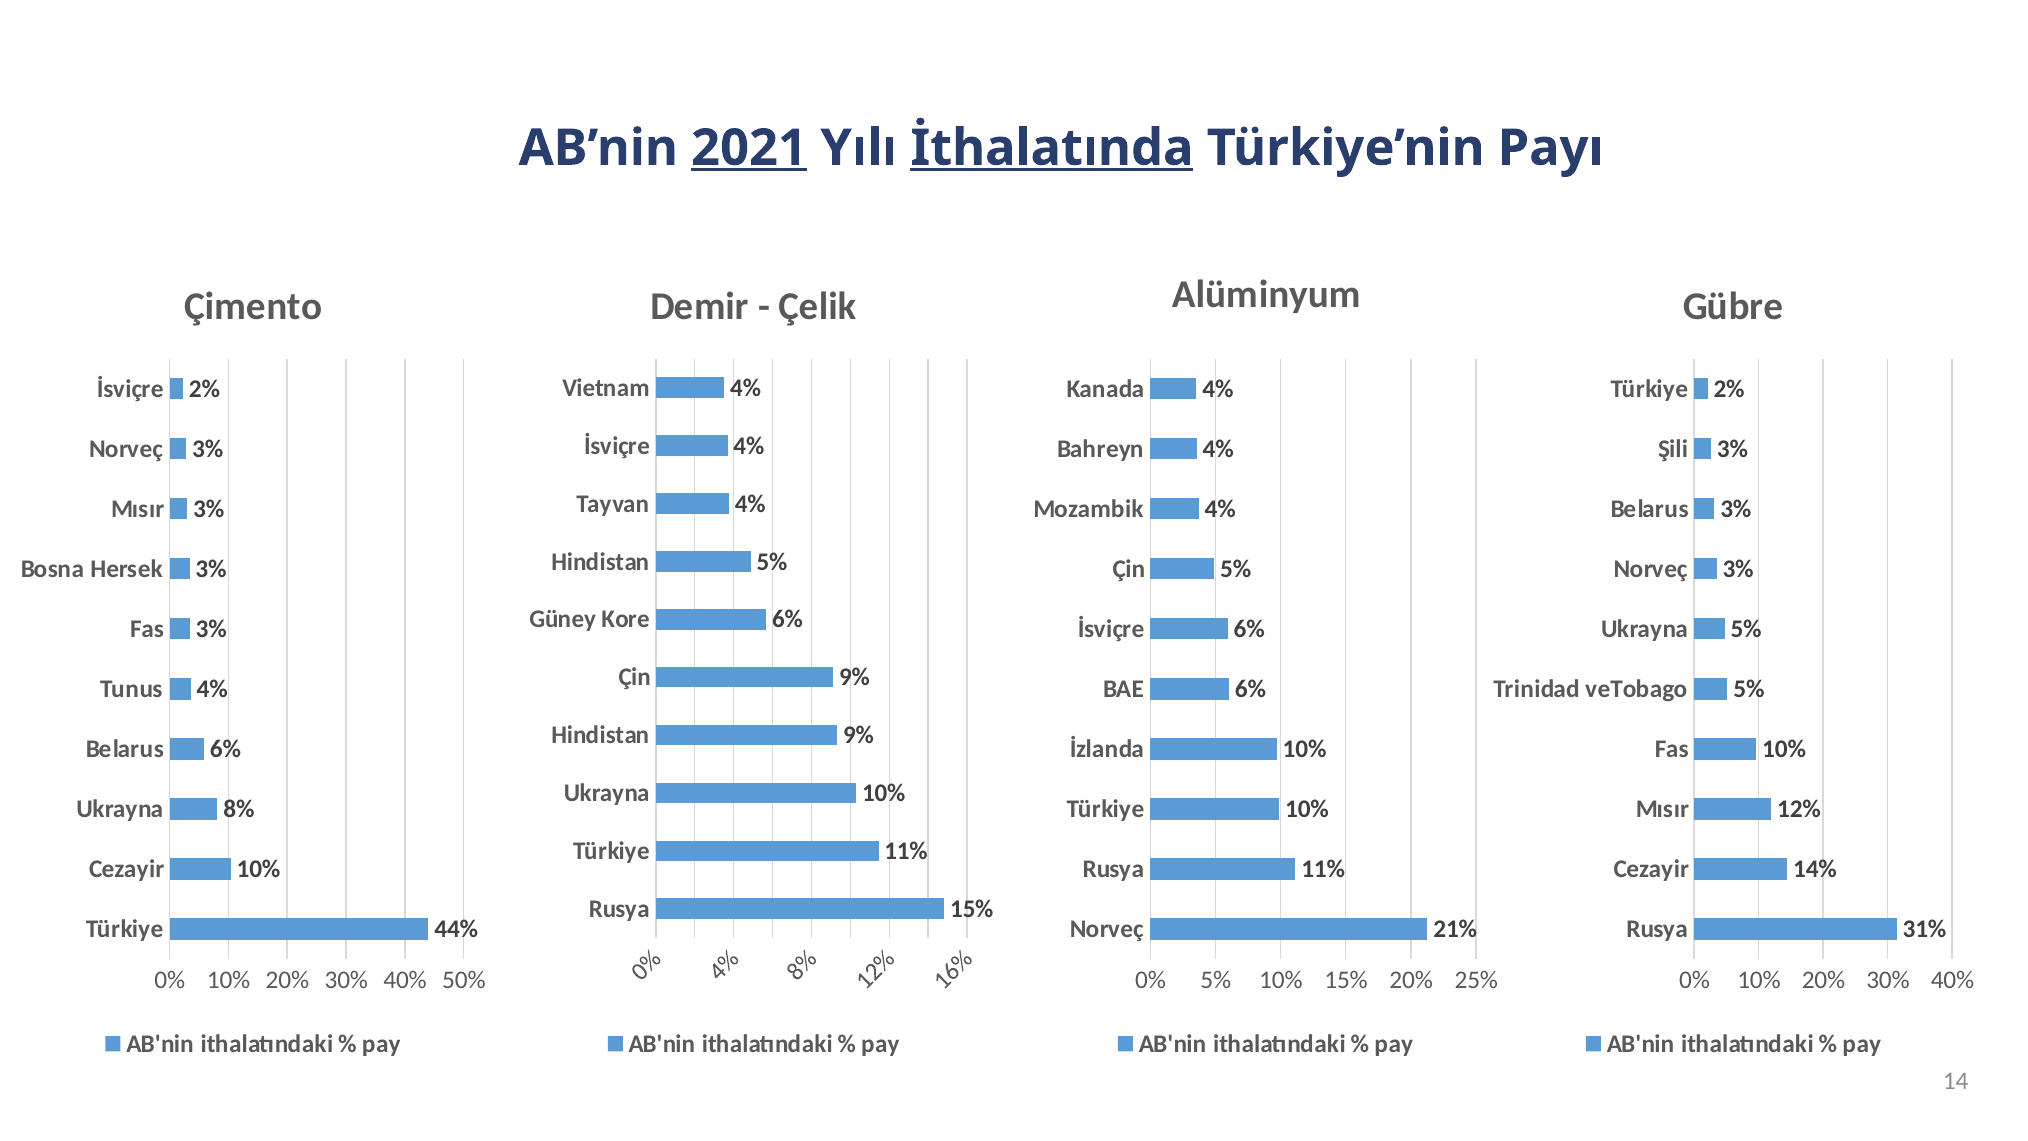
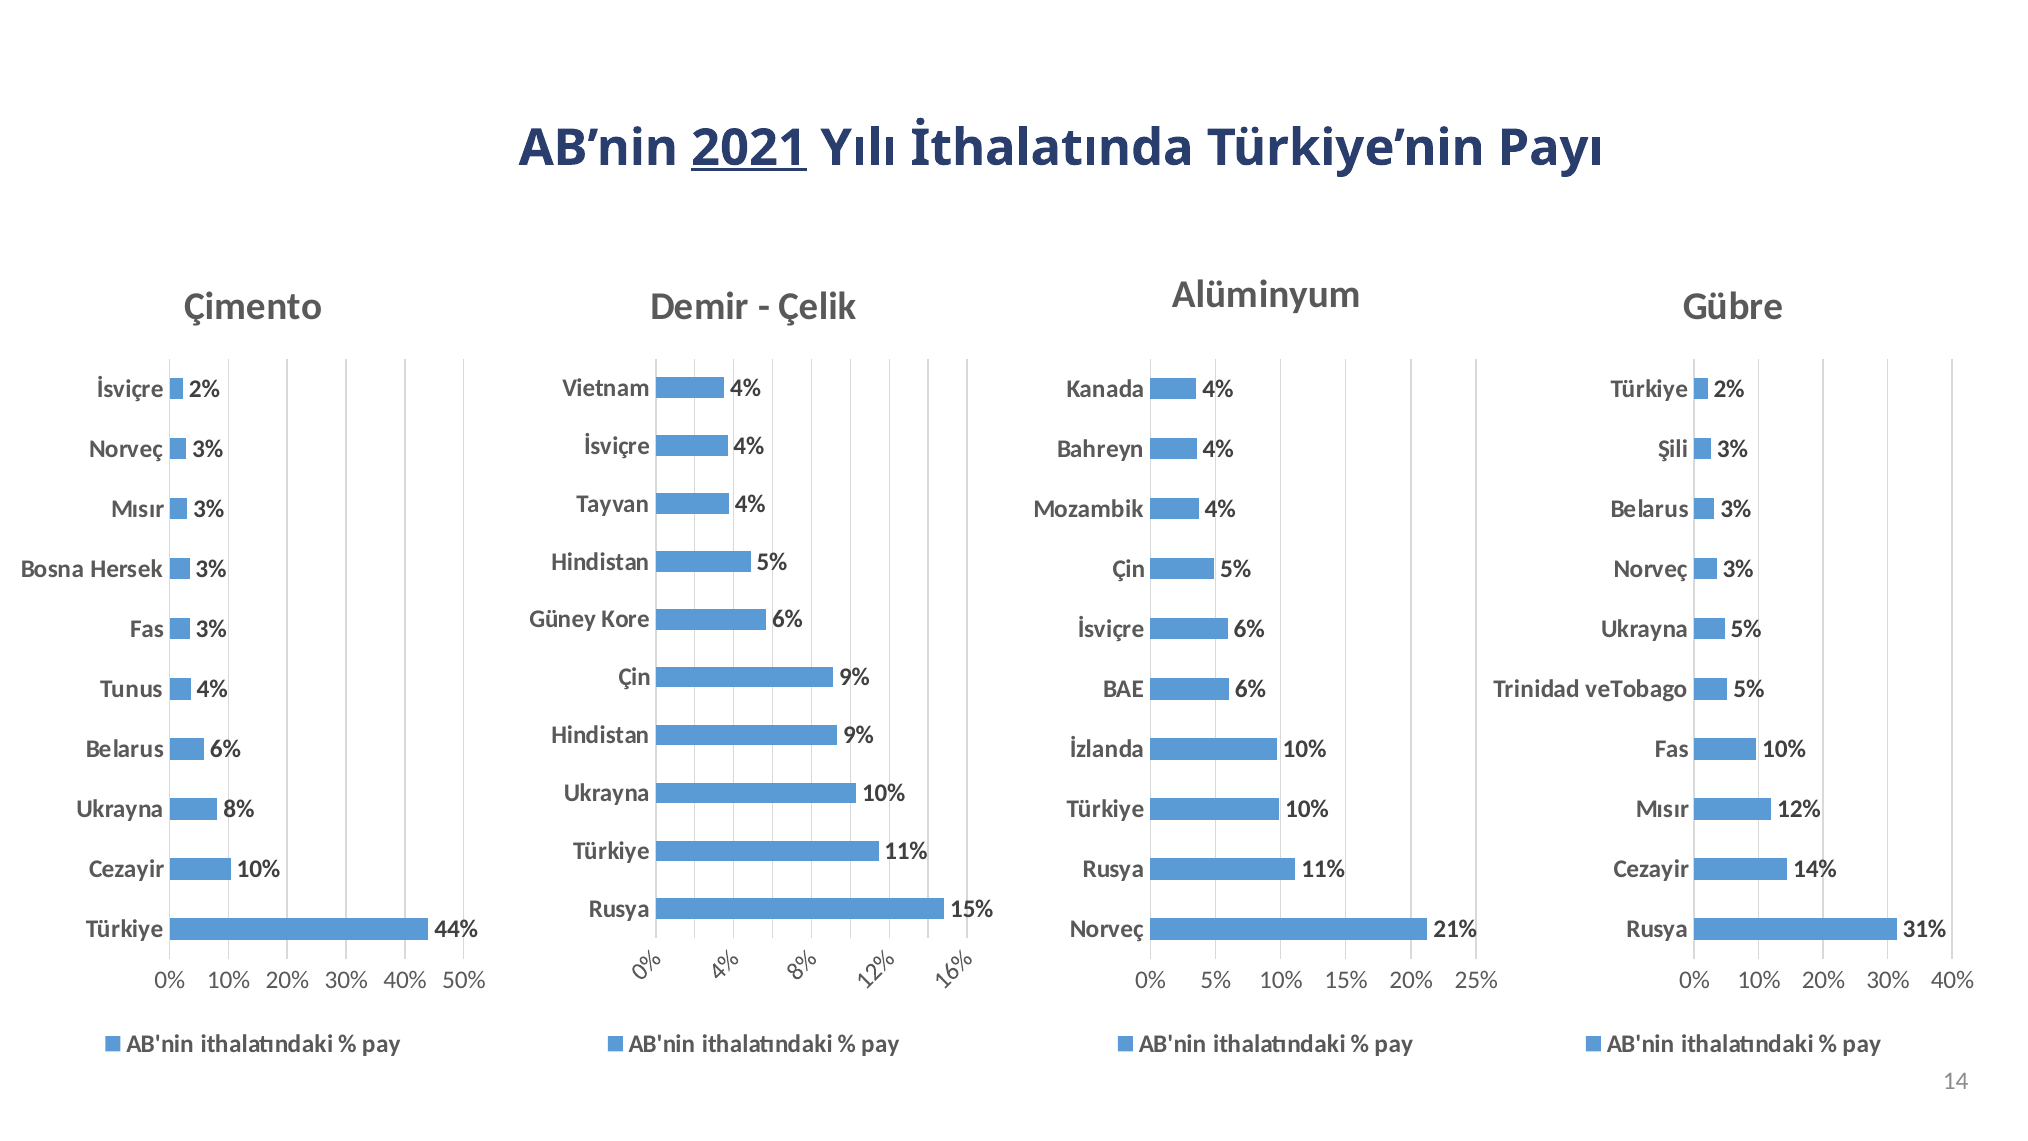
İthalatında underline: present -> none
